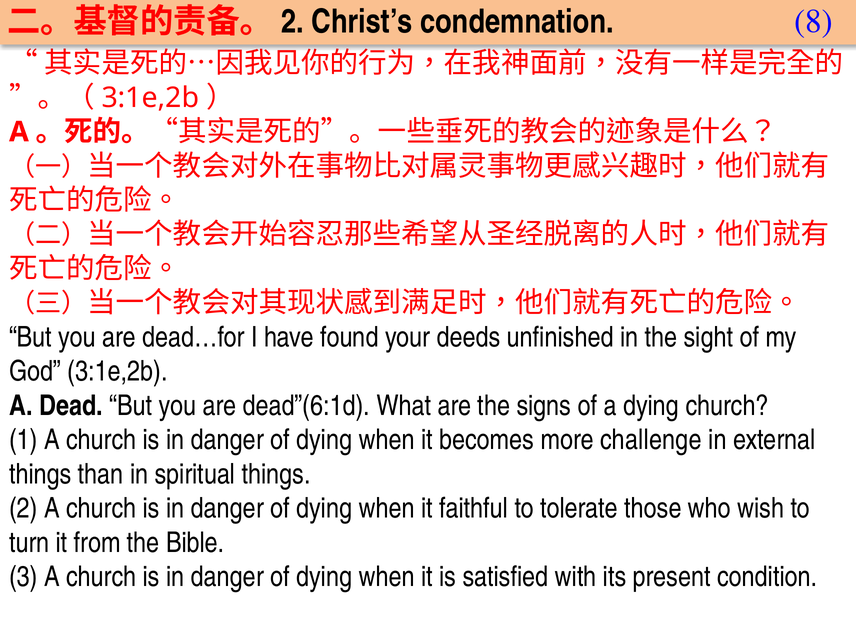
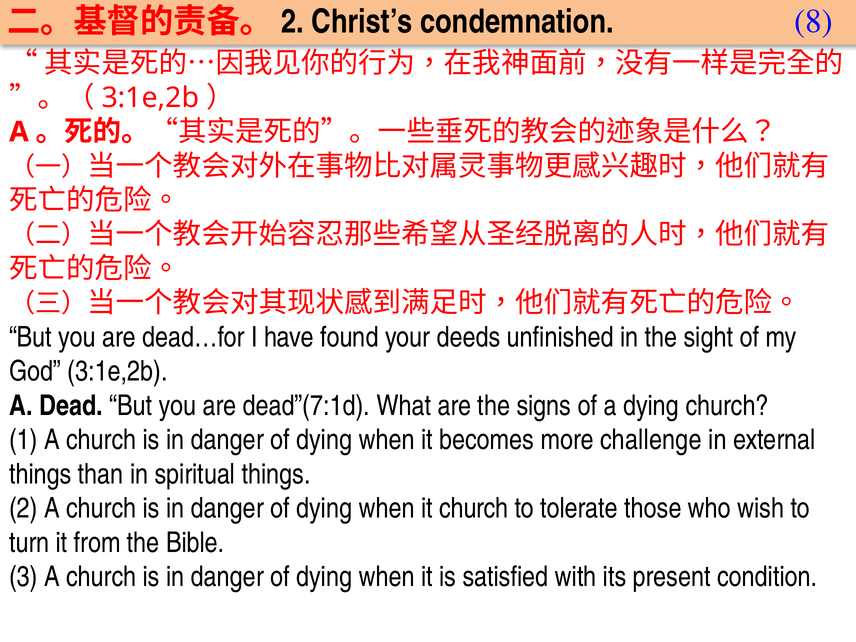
dead”(6:1d: dead”(6:1d -> dead”(7:1d
it faithful: faithful -> church
